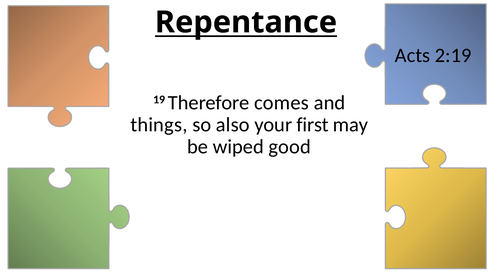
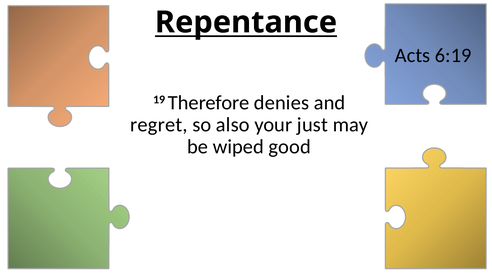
2:19: 2:19 -> 6:19
comes: comes -> denies
things: things -> regret
first: first -> just
